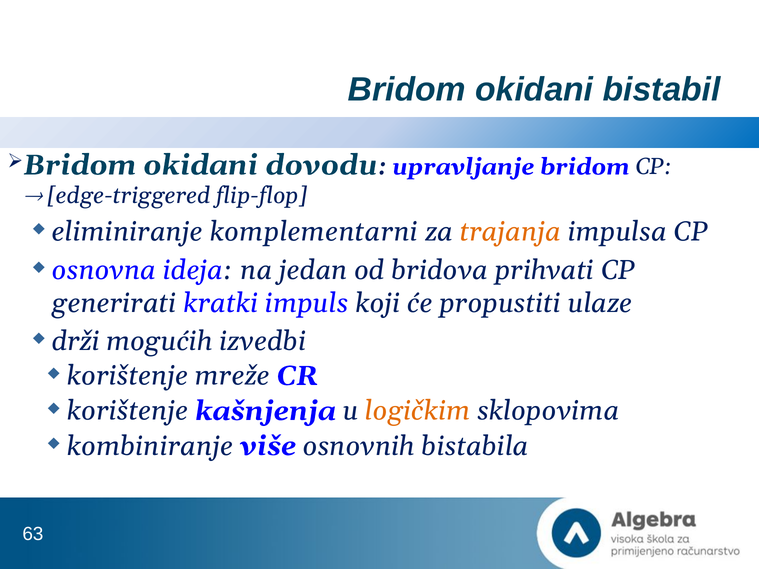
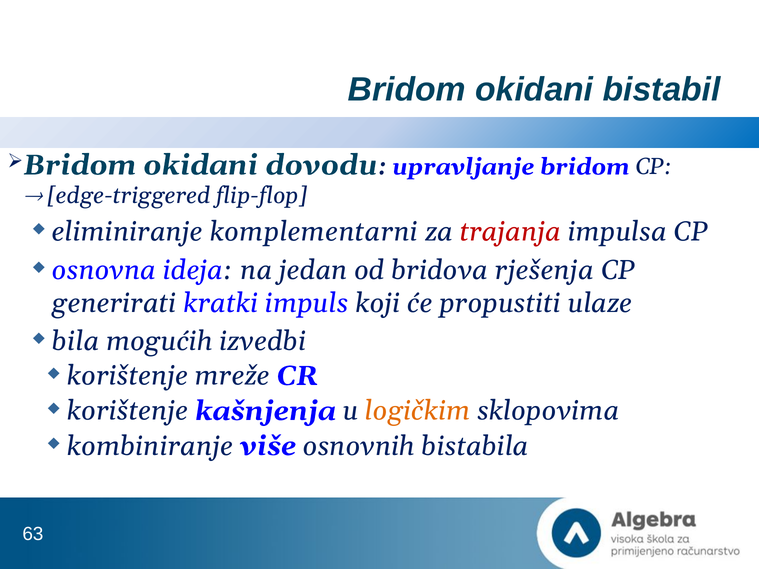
trajanja colour: orange -> red
prihvati: prihvati -> rješenja
drži: drži -> bila
